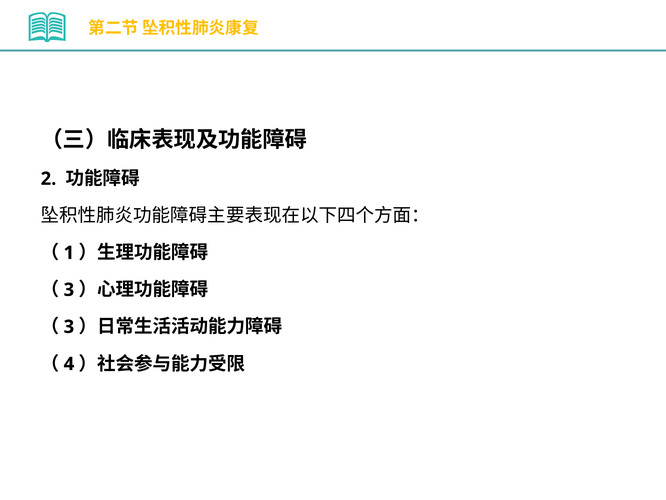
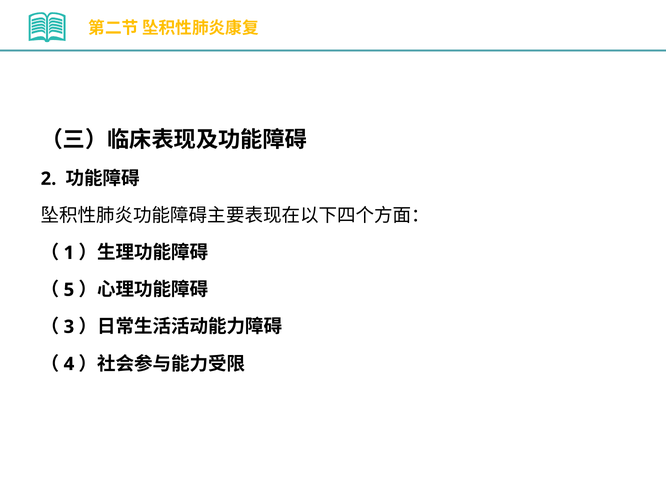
3 at (69, 290): 3 -> 5
